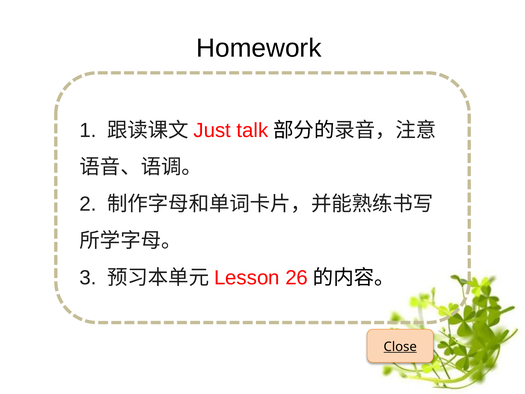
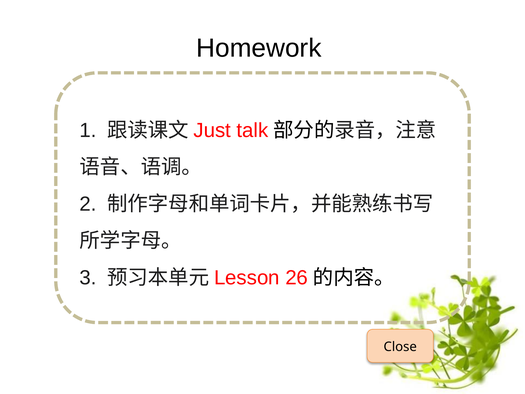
Close underline: present -> none
